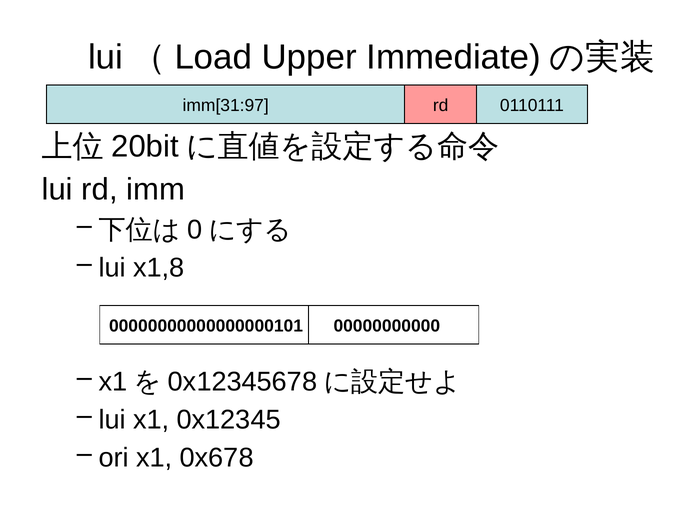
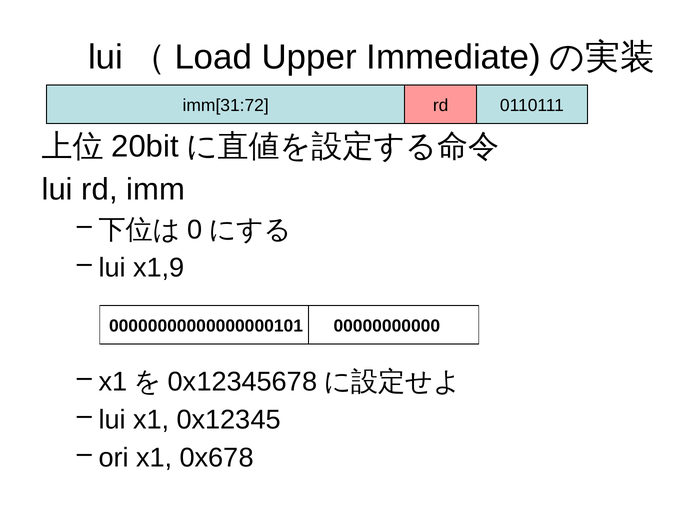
imm[31:97: imm[31:97 -> imm[31:72
x1,8: x1,8 -> x1,9
